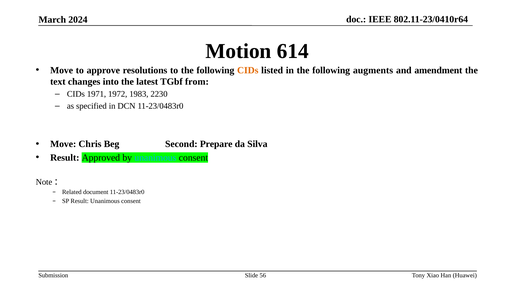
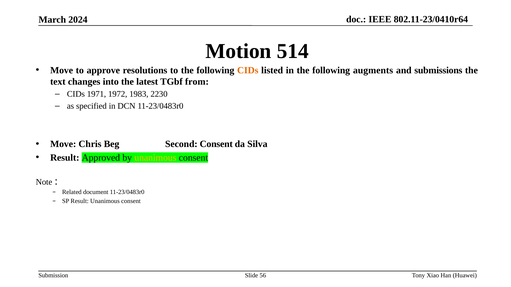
614: 614 -> 514
amendment: amendment -> submissions
Second Prepare: Prepare -> Consent
unanimous at (155, 158) colour: light blue -> yellow
